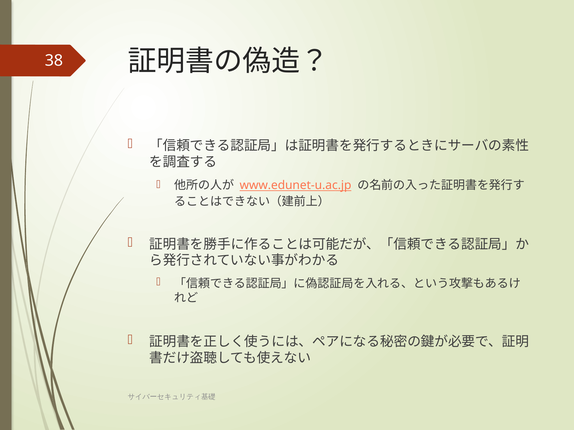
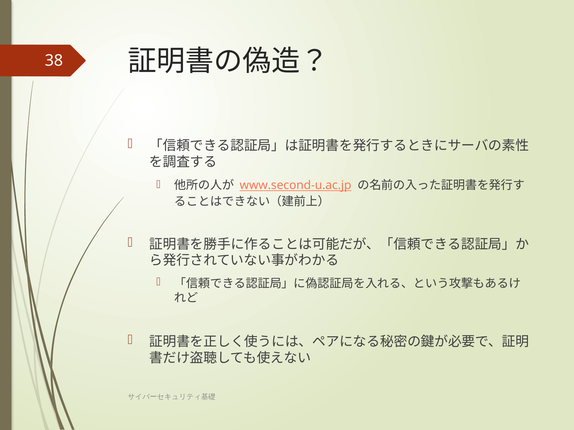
www.edunet-u.ac.jp: www.edunet-u.ac.jp -> www.second-u.ac.jp
